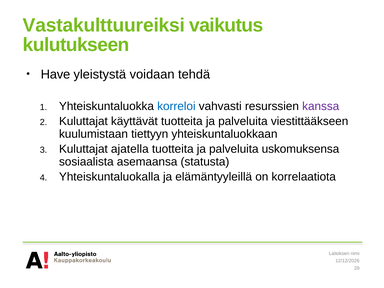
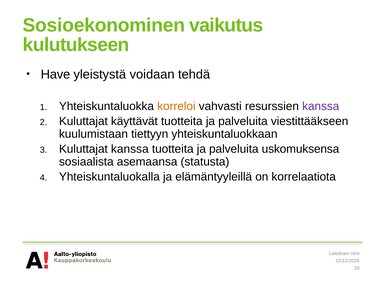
Vastakulttuureiksi: Vastakulttuureiksi -> Sosioekonominen
korreloi colour: blue -> orange
Kuluttajat ajatella: ajatella -> kanssa
